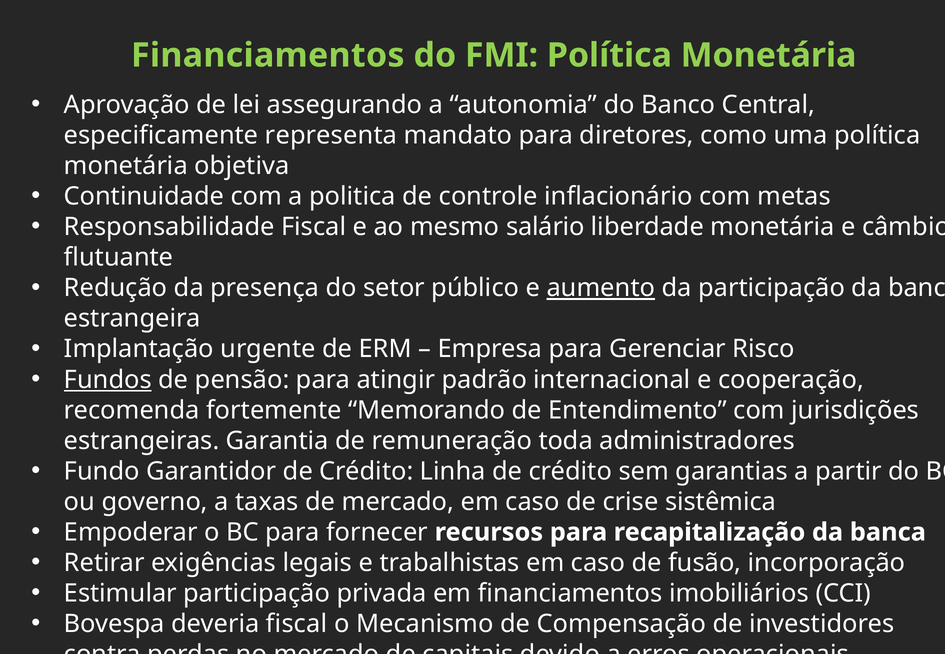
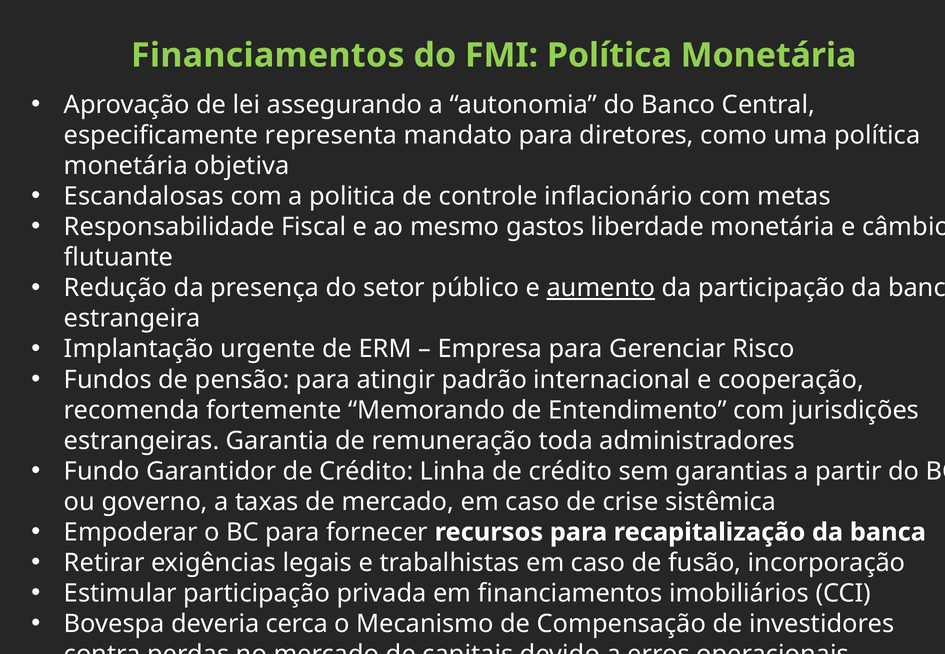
Continuidade: Continuidade -> Escandalosas
salário: salário -> gastos
Fundos underline: present -> none
deveria fiscal: fiscal -> cerca
